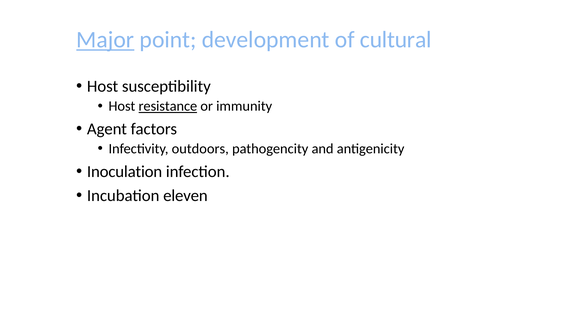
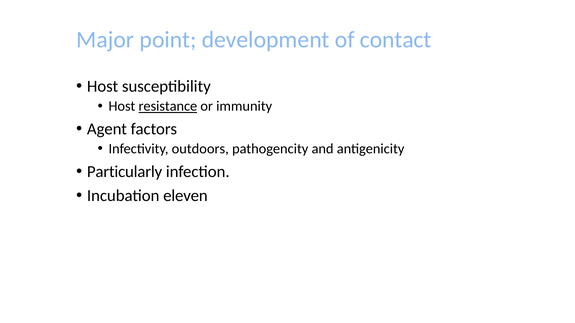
Major underline: present -> none
cultural: cultural -> contact
Inoculation: Inoculation -> Particularly
